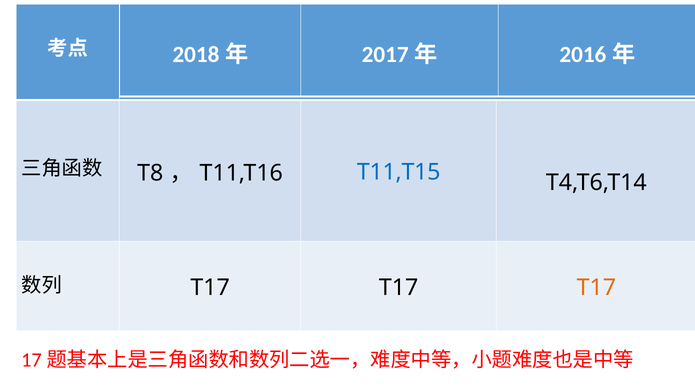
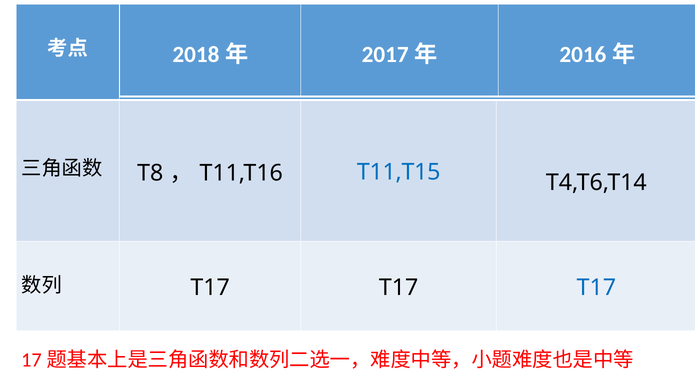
T17 at (596, 287) colour: orange -> blue
